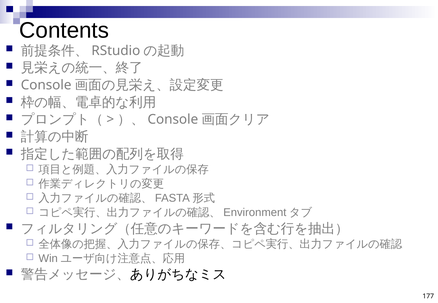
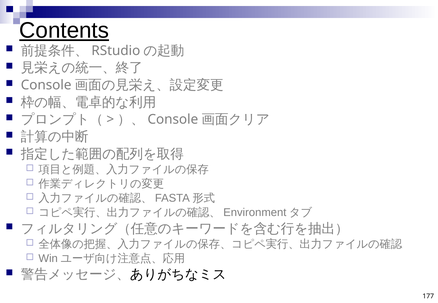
Contents underline: none -> present
